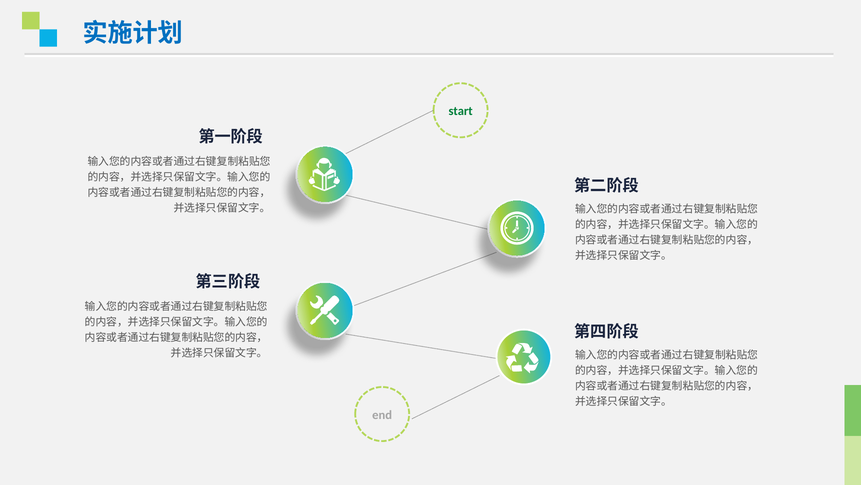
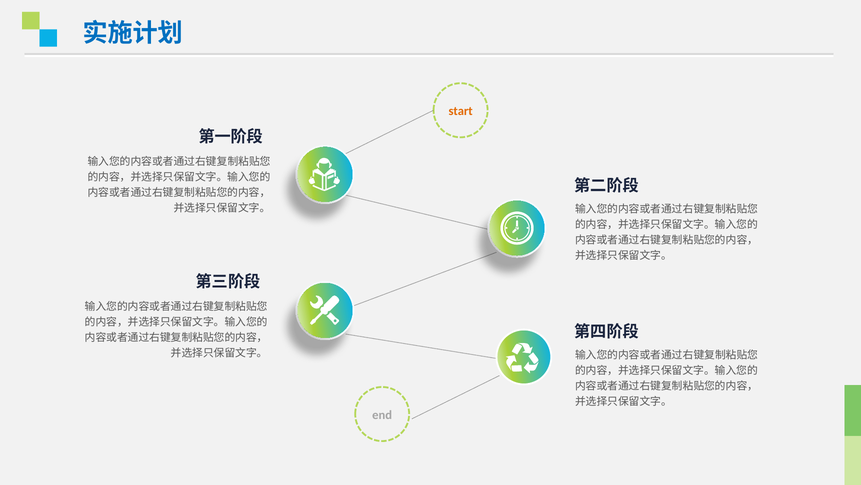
start colour: green -> orange
